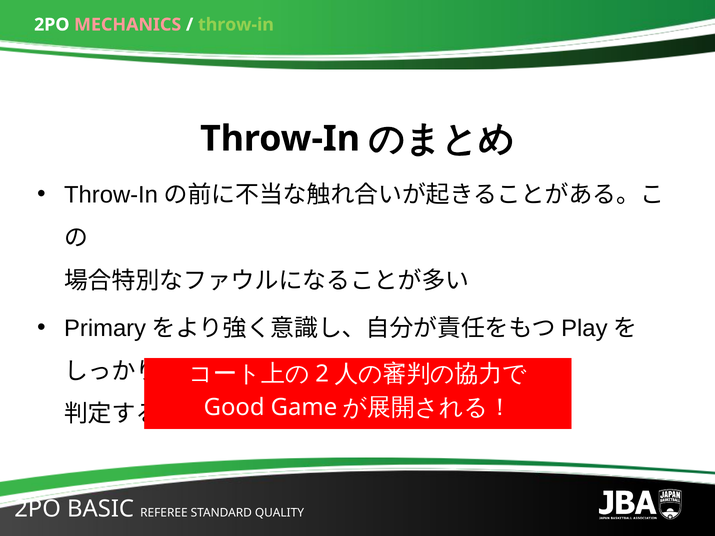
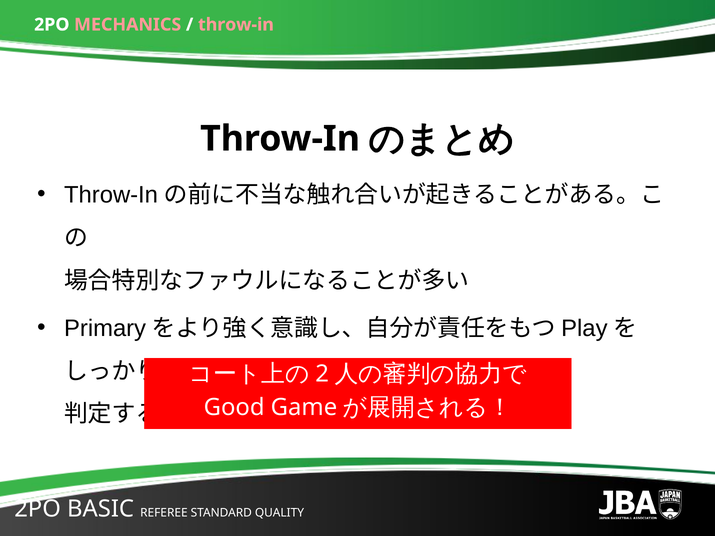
throw-in at (236, 25) colour: light green -> pink
